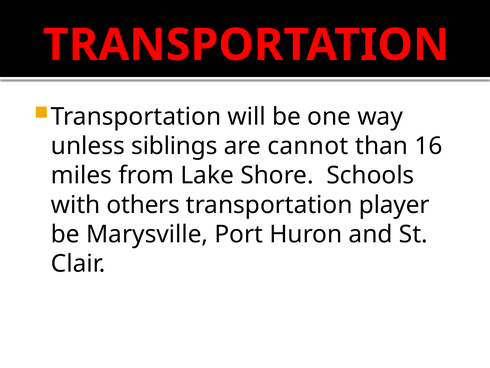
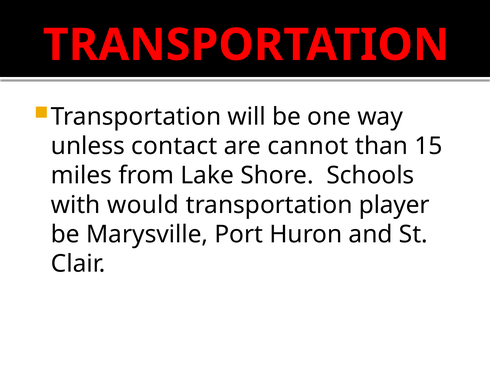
siblings: siblings -> contact
16: 16 -> 15
others: others -> would
